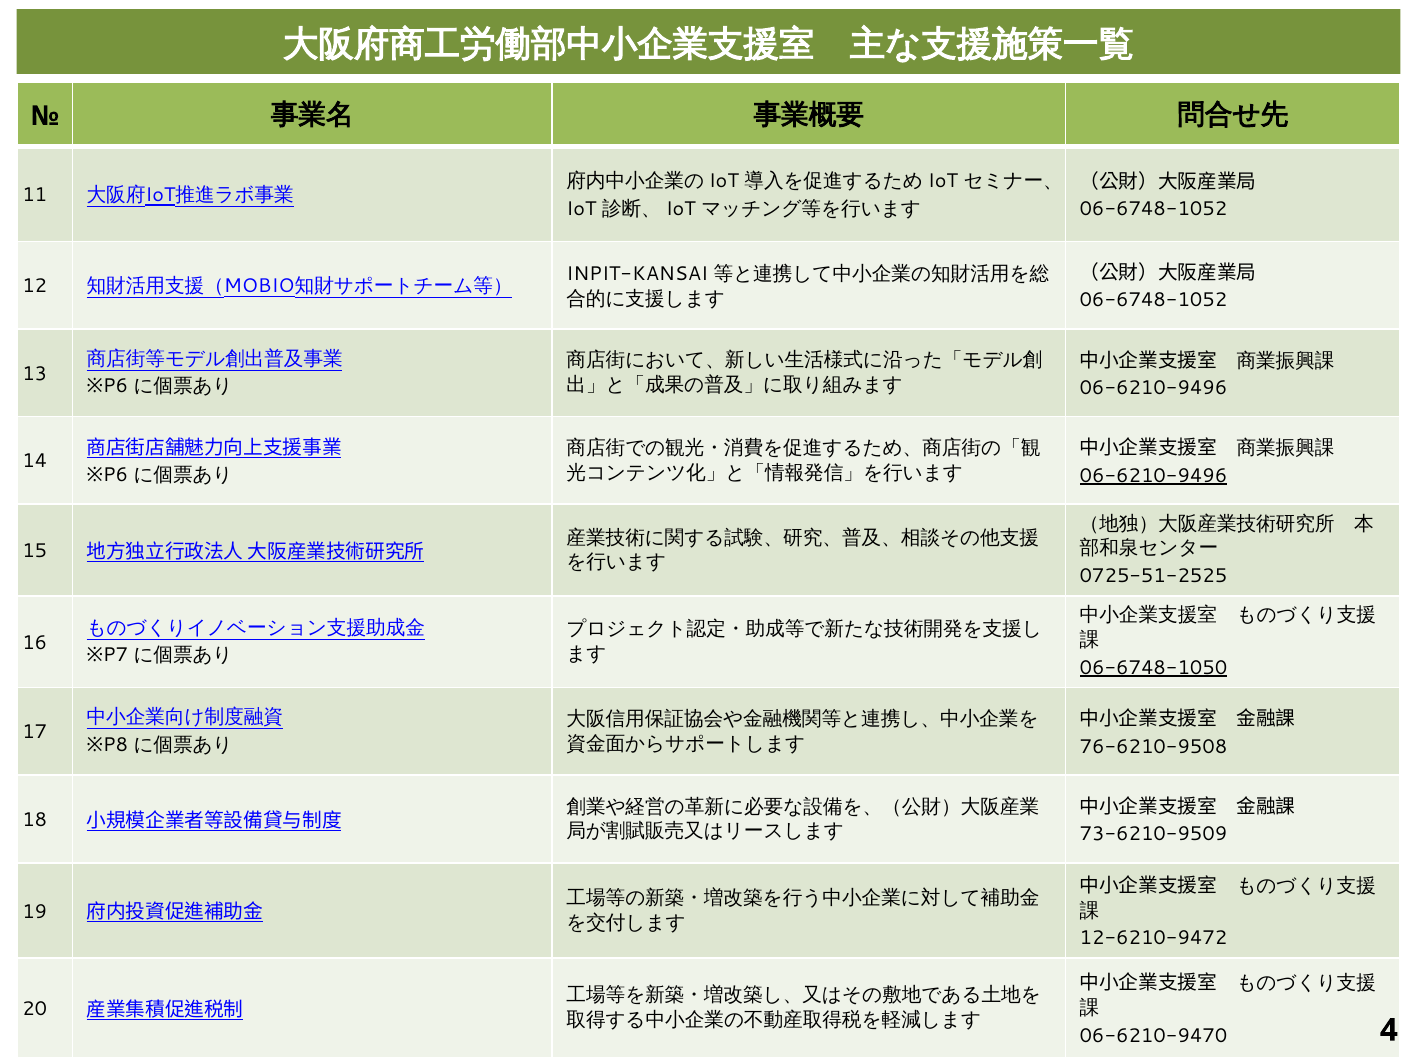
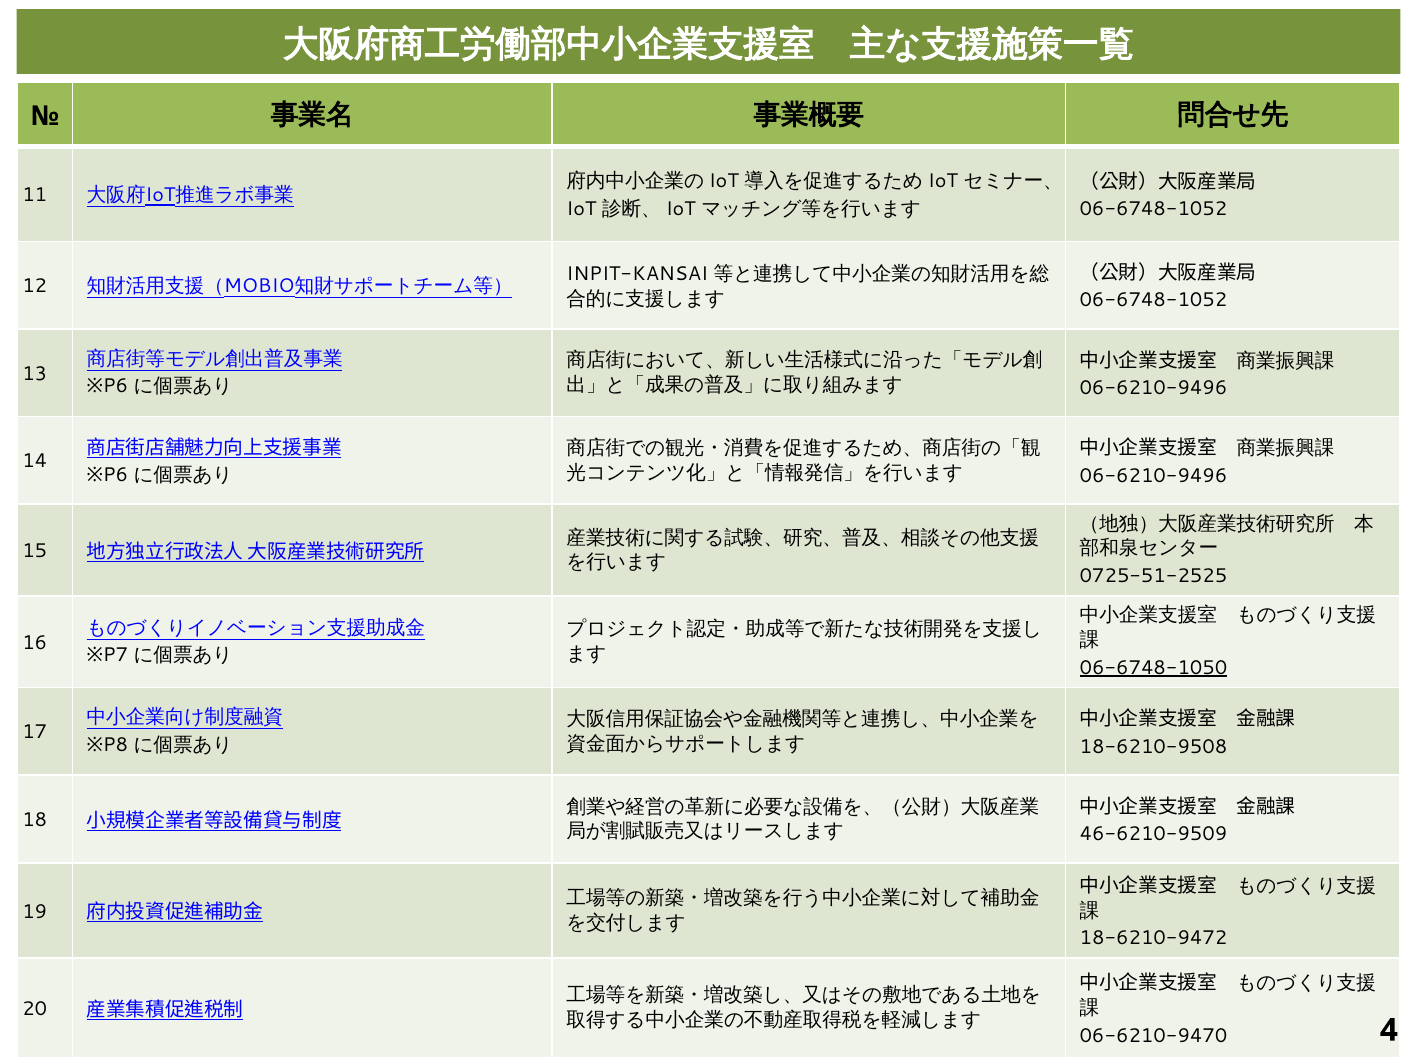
06-6210-9496 at (1154, 475) underline: present -> none
76-6210-9508: 76-6210-9508 -> 18-6210-9508
73-6210-9509: 73-6210-9509 -> 46-6210-9509
12-6210-9472: 12-6210-9472 -> 18-6210-9472
